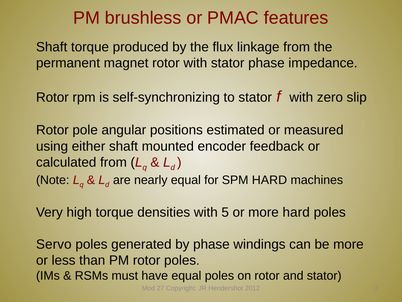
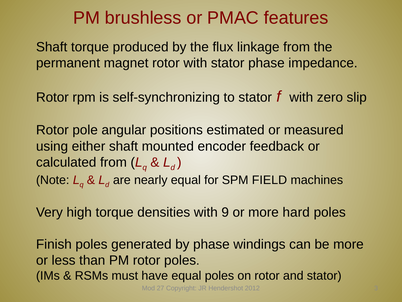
SPM HARD: HARD -> FIELD
5: 5 -> 9
Servo: Servo -> Finish
